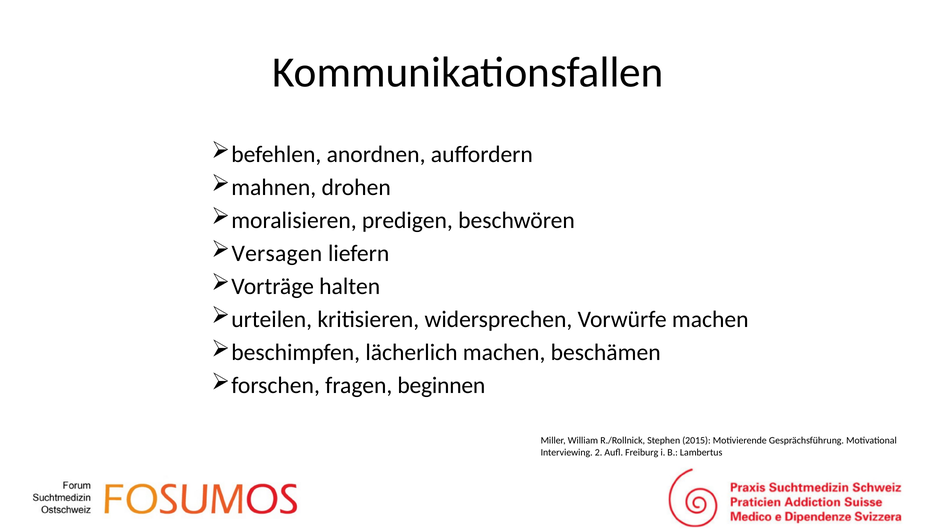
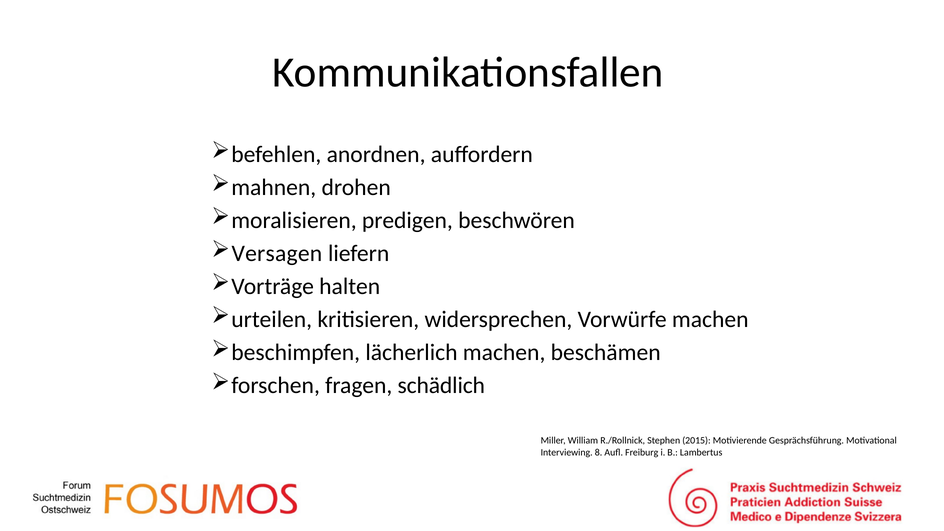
beginnen: beginnen -> schädlich
2: 2 -> 8
